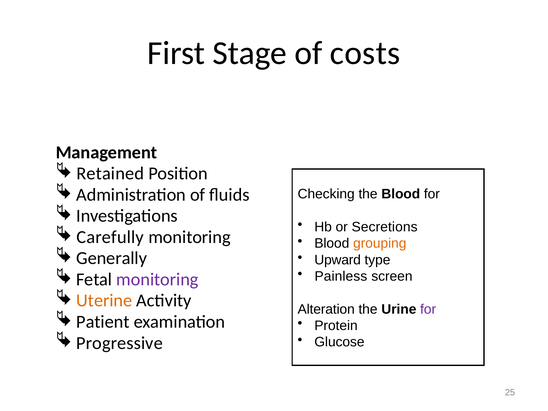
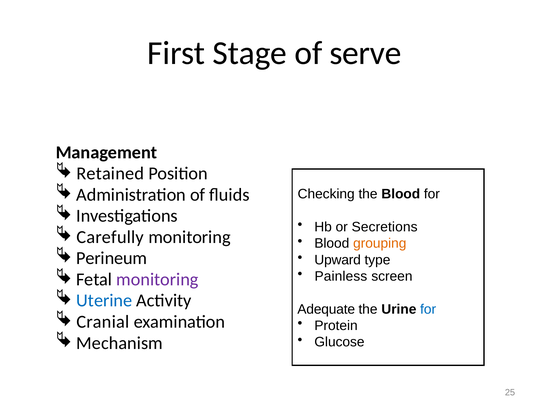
costs: costs -> serve
Generally: Generally -> Perineum
Uterine colour: orange -> blue
Alteration: Alteration -> Adequate
for at (428, 309) colour: purple -> blue
Patient: Patient -> Cranial
Progressive: Progressive -> Mechanism
